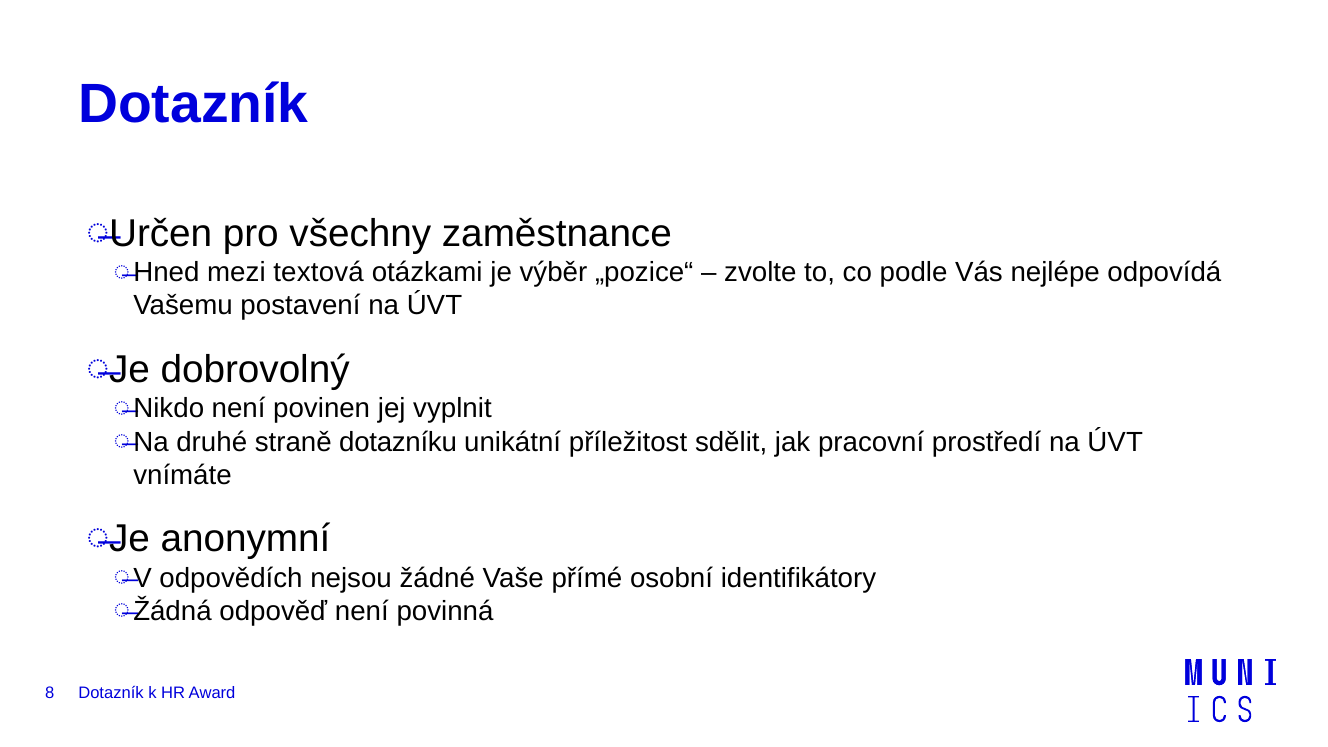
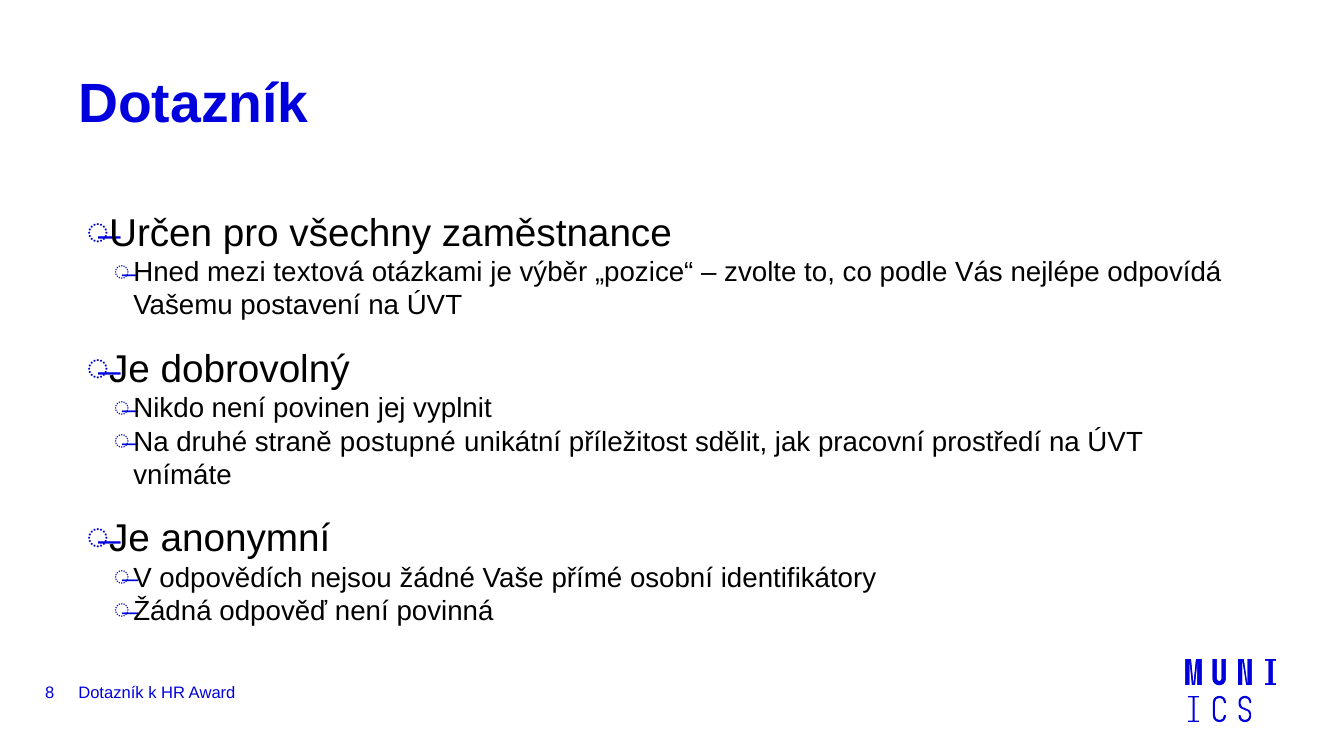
dotazníku: dotazníku -> postupné
